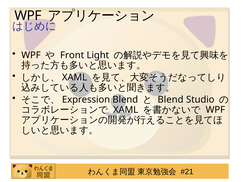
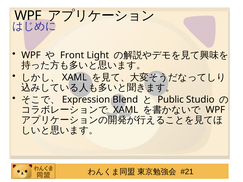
Blend at (171, 100): Blend -> Public
